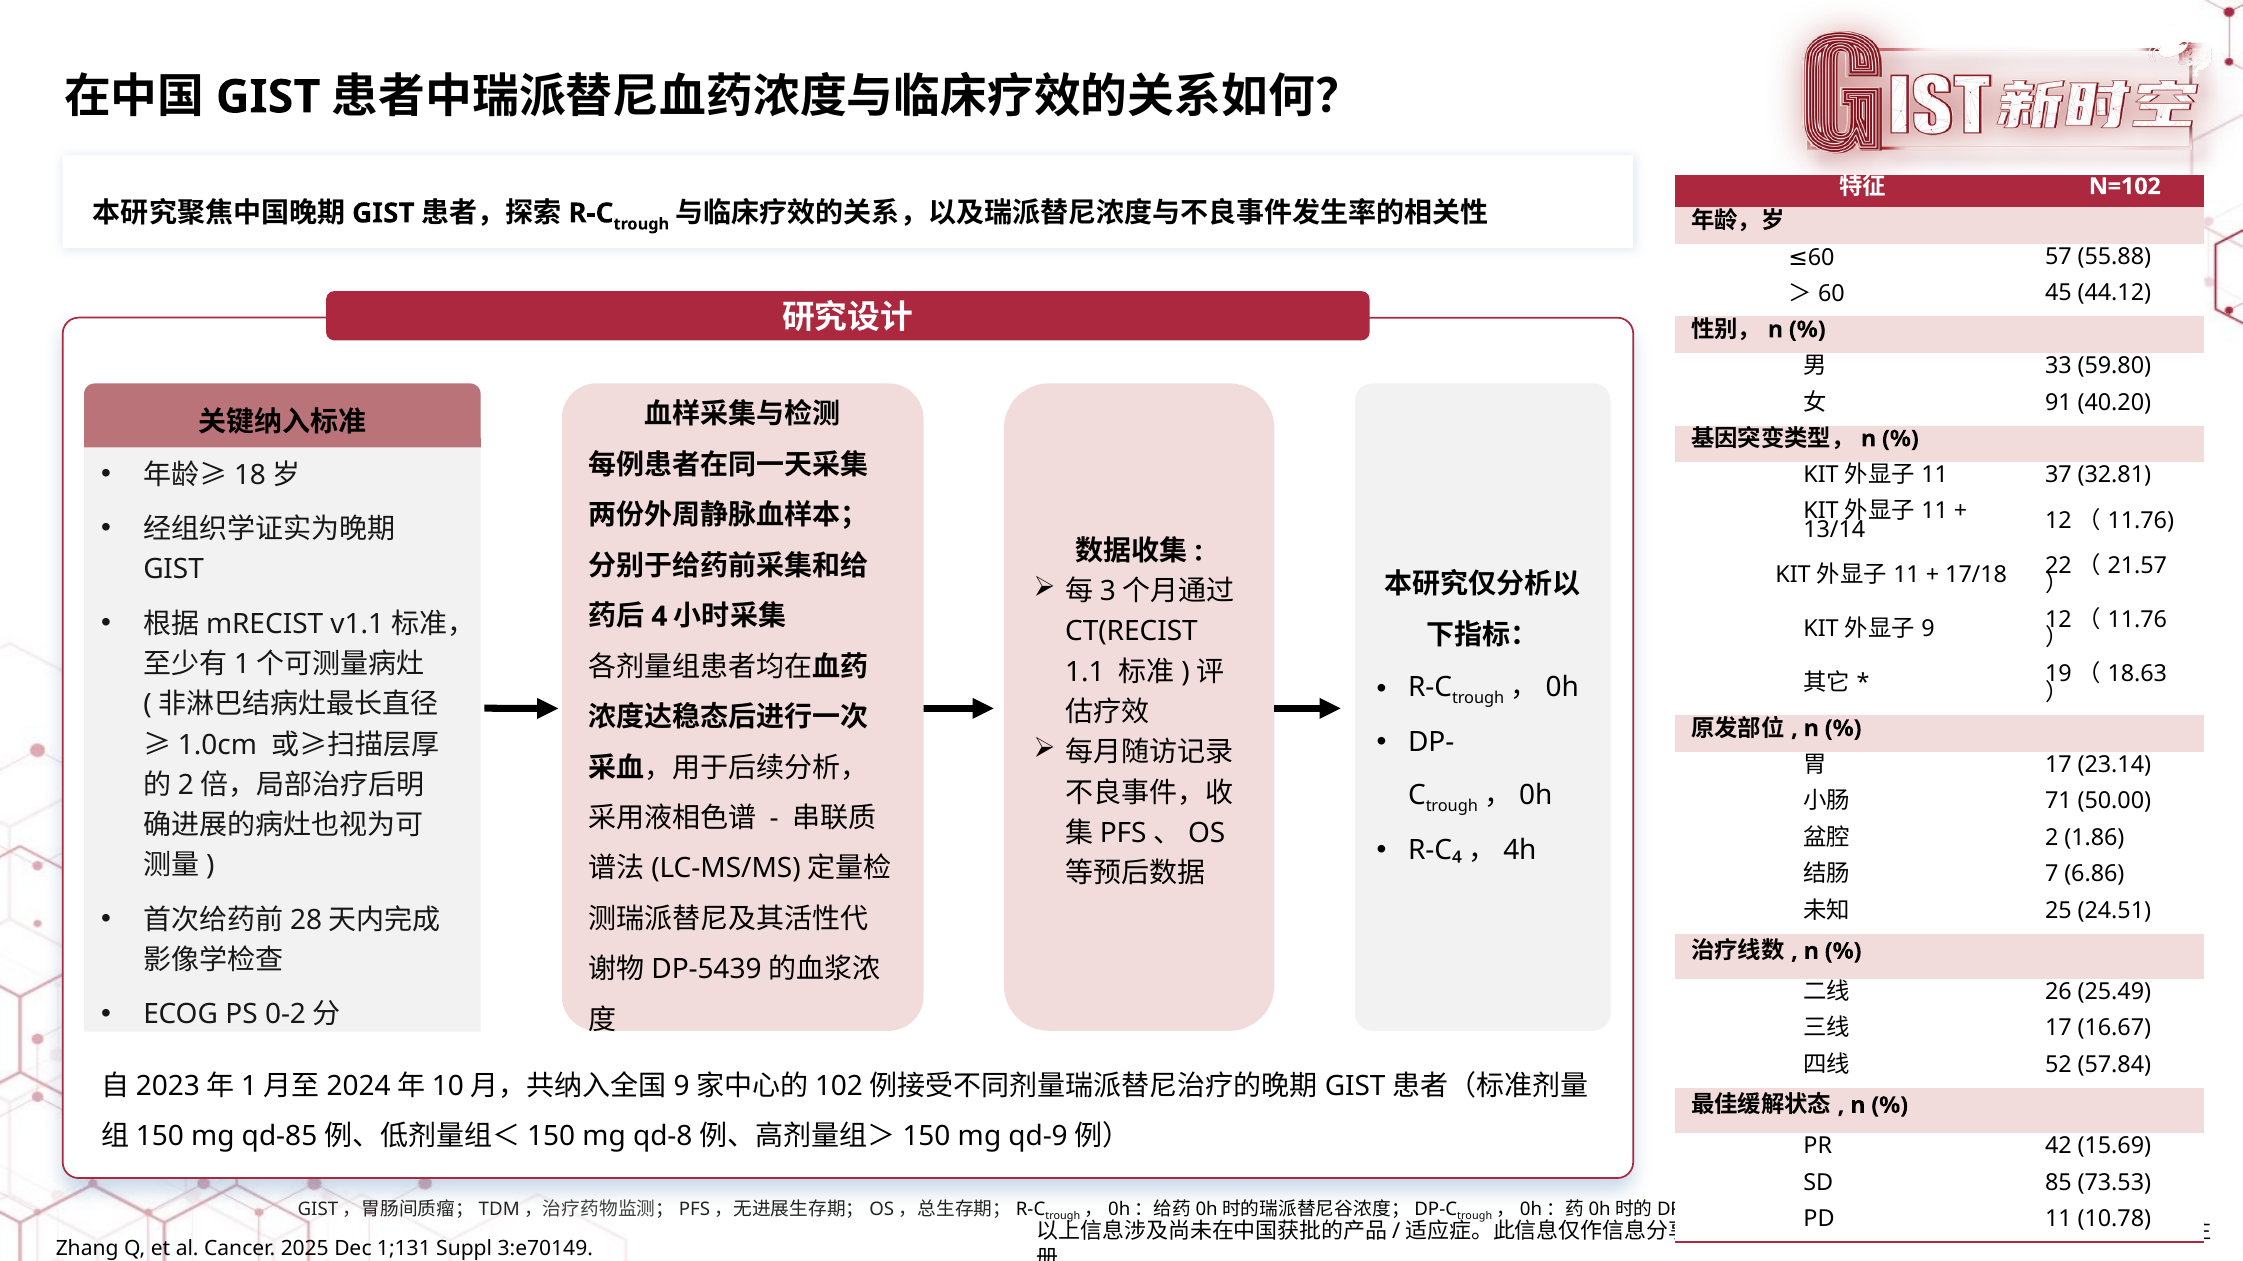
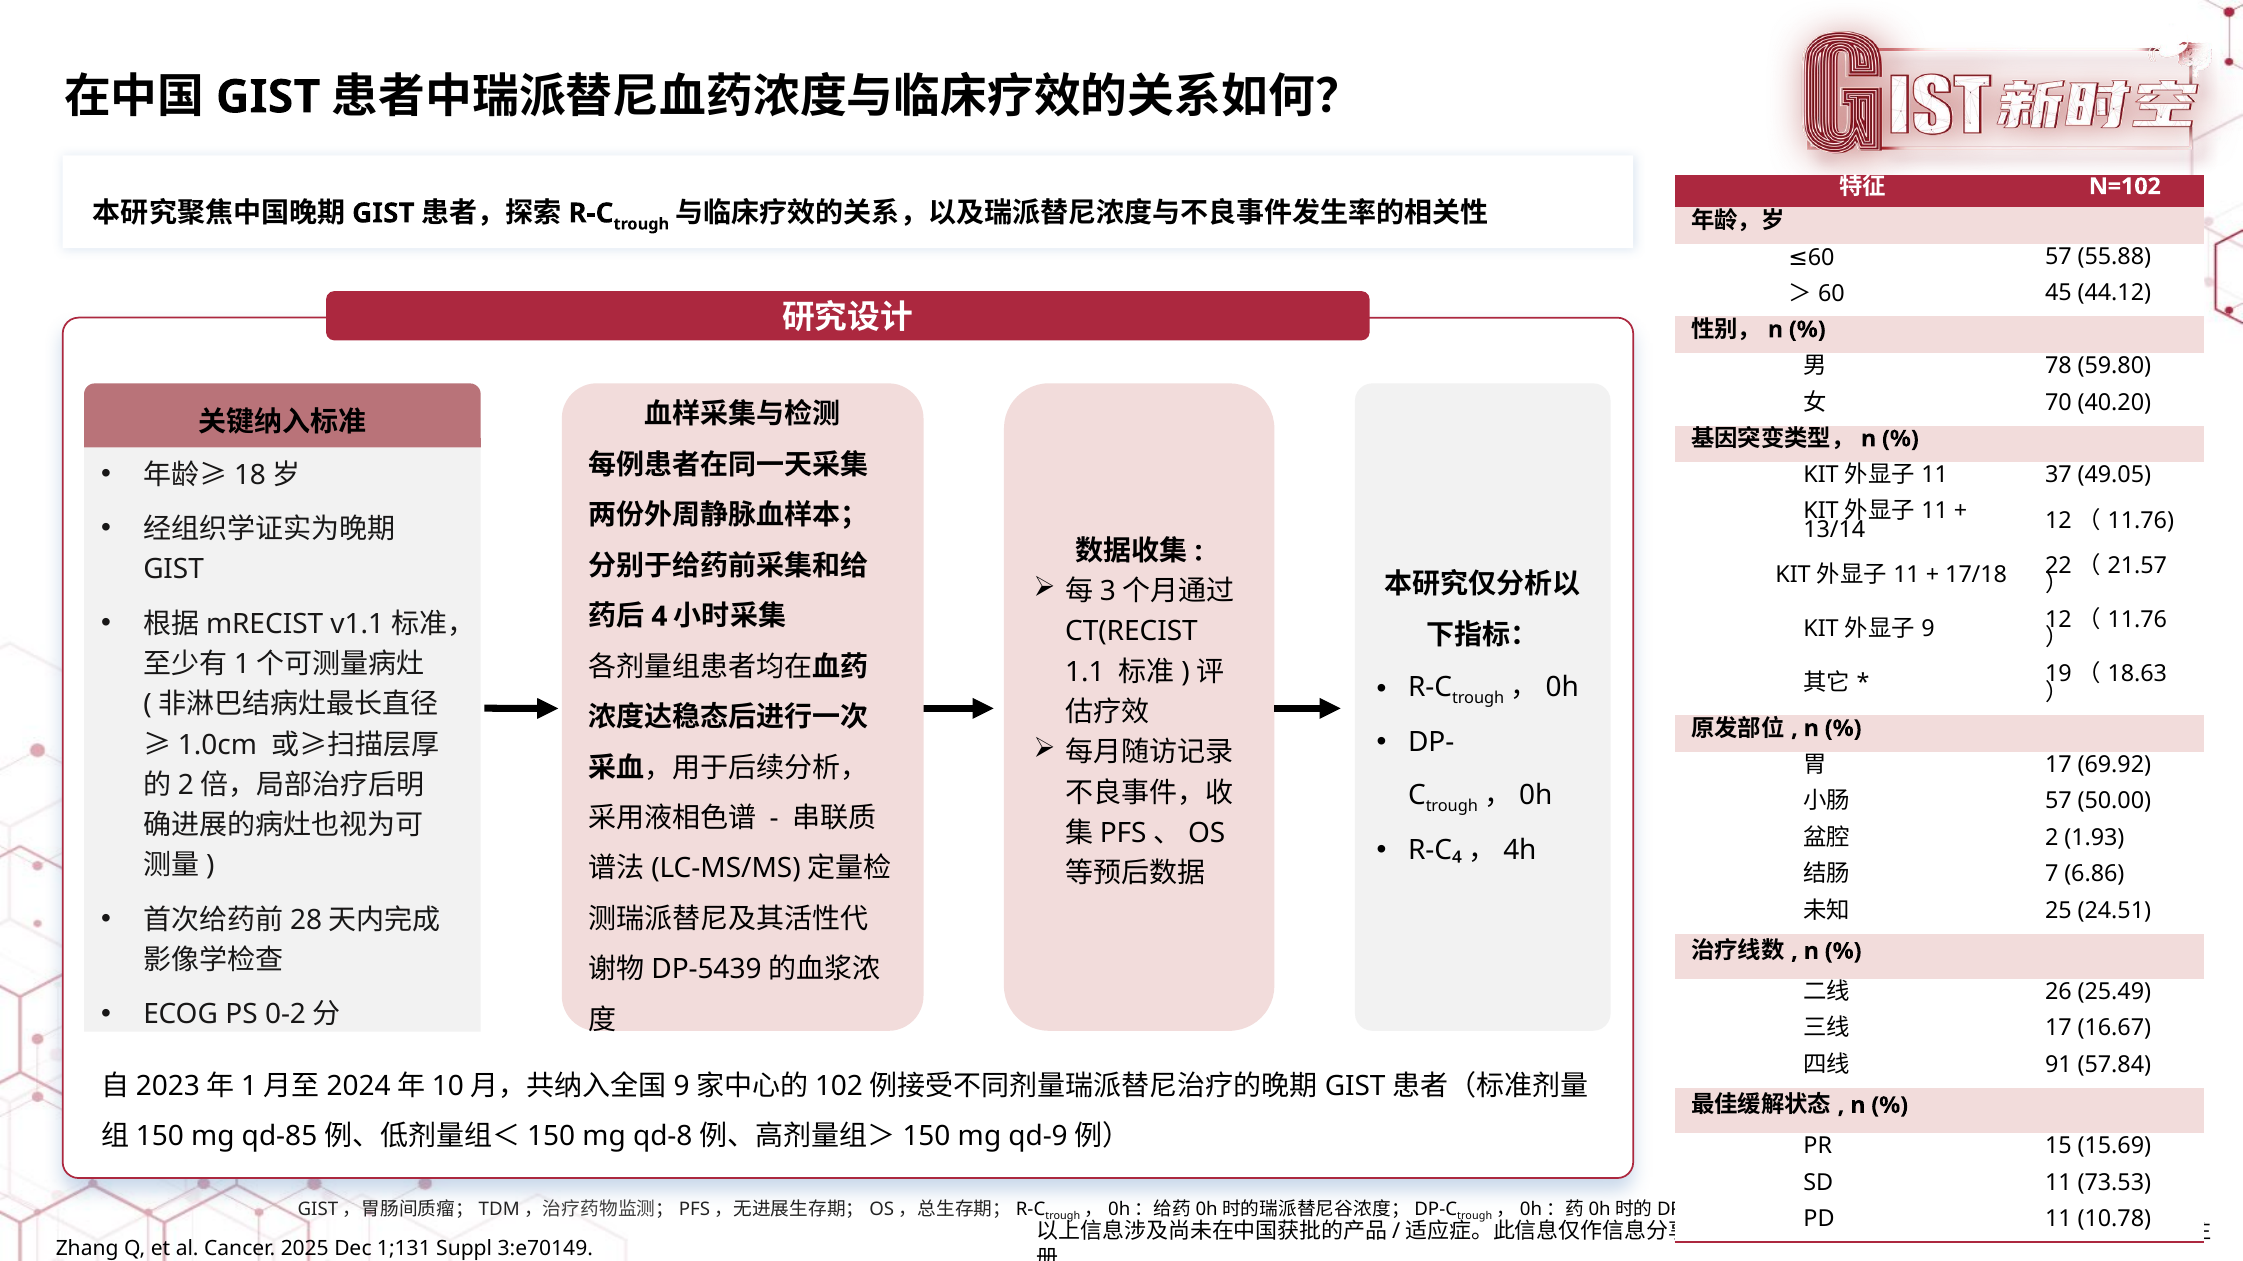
33: 33 -> 78
91: 91 -> 70
32.81: 32.81 -> 49.05
23.14: 23.14 -> 69.92
71 at (2058, 802): 71 -> 57
1.86: 1.86 -> 1.93
52: 52 -> 91
42: 42 -> 15
SD 85: 85 -> 11
